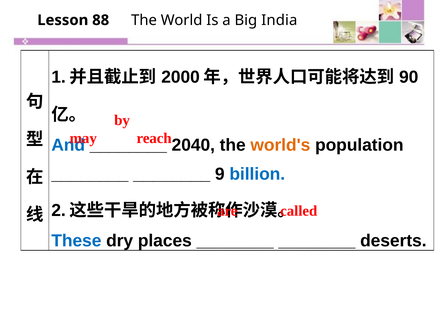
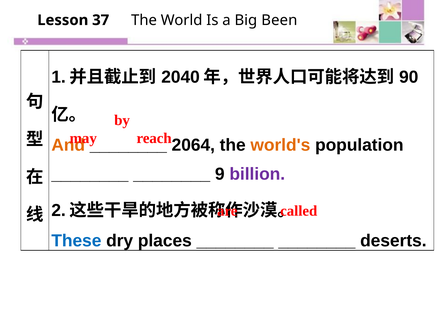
88: 88 -> 37
India: India -> Been
2000: 2000 -> 2040
And colour: blue -> orange
2040: 2040 -> 2064
billion colour: blue -> purple
